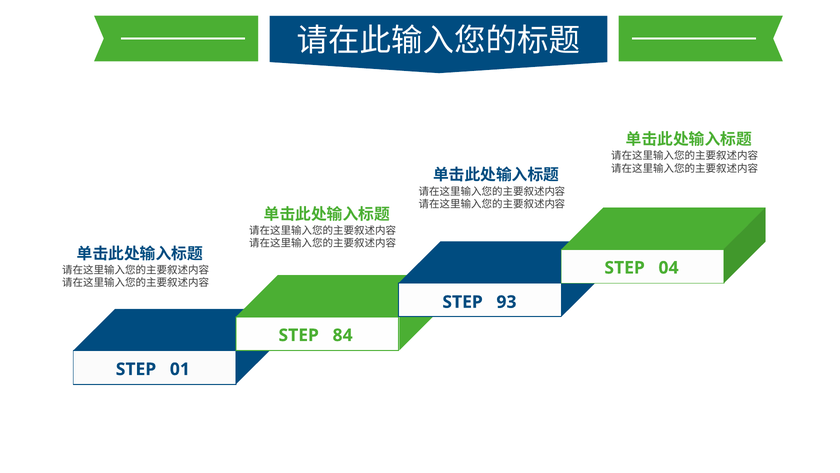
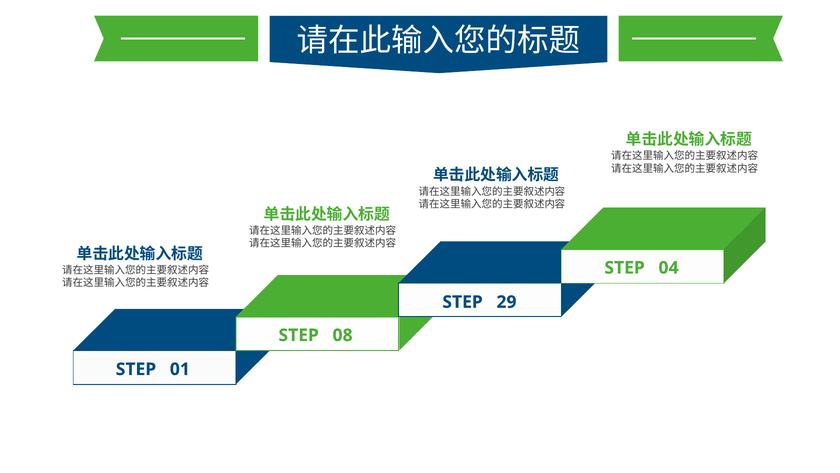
93: 93 -> 29
84: 84 -> 08
